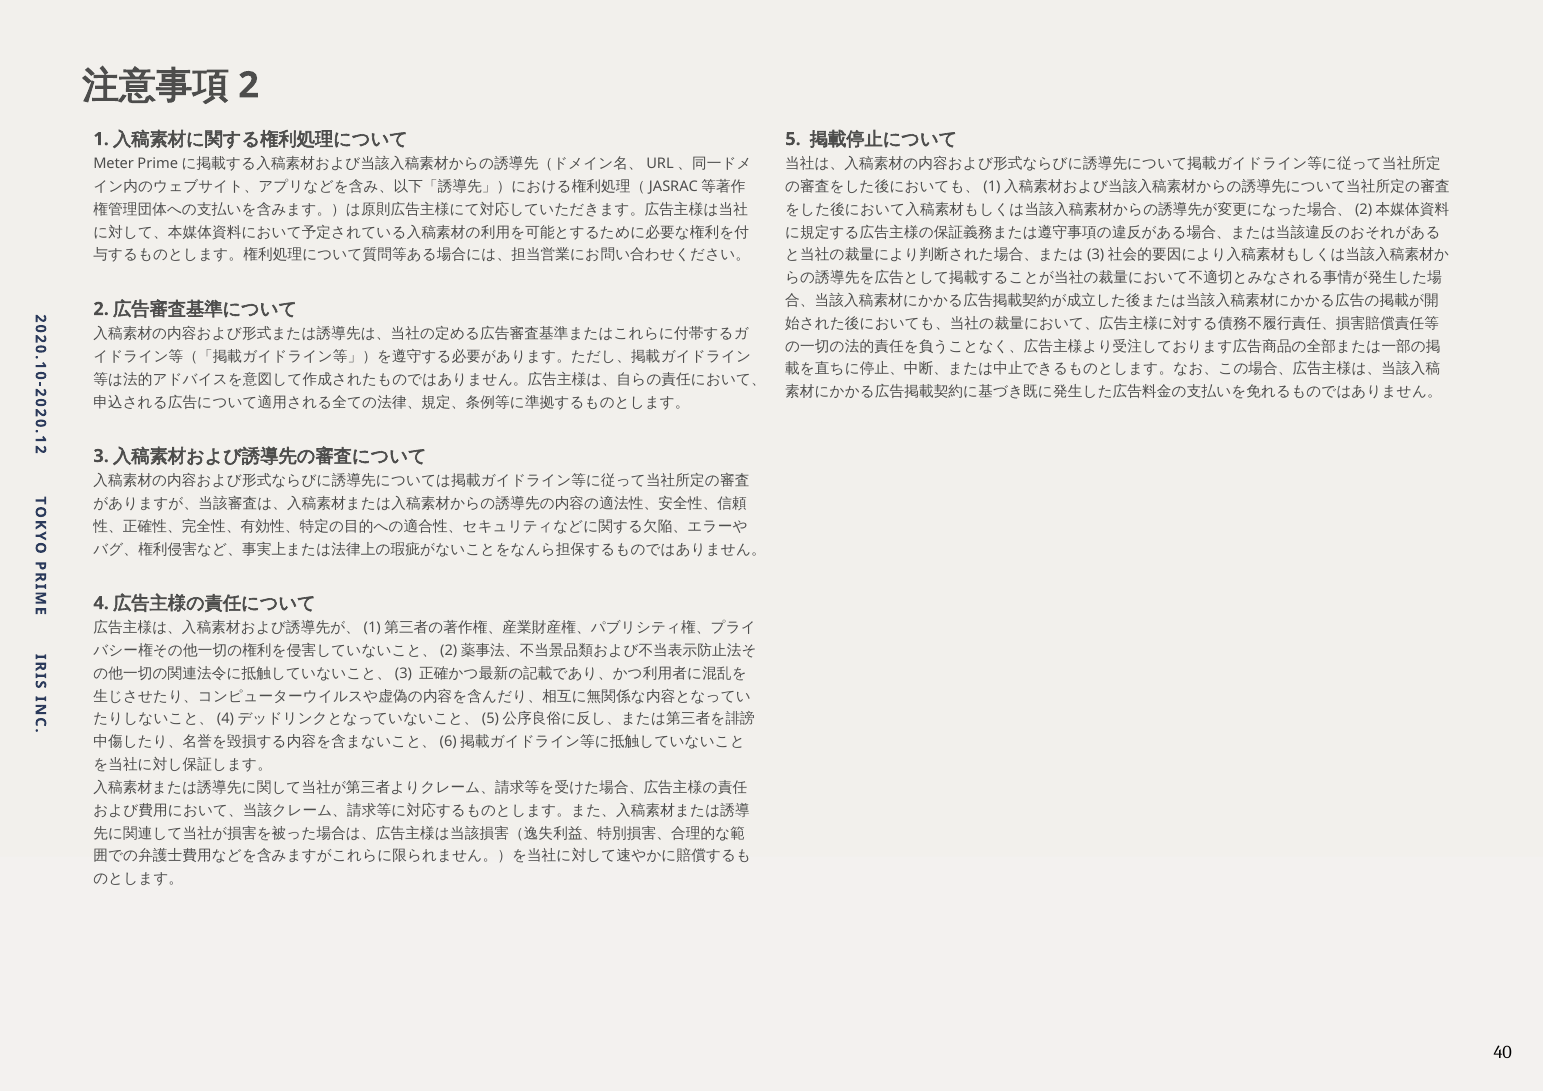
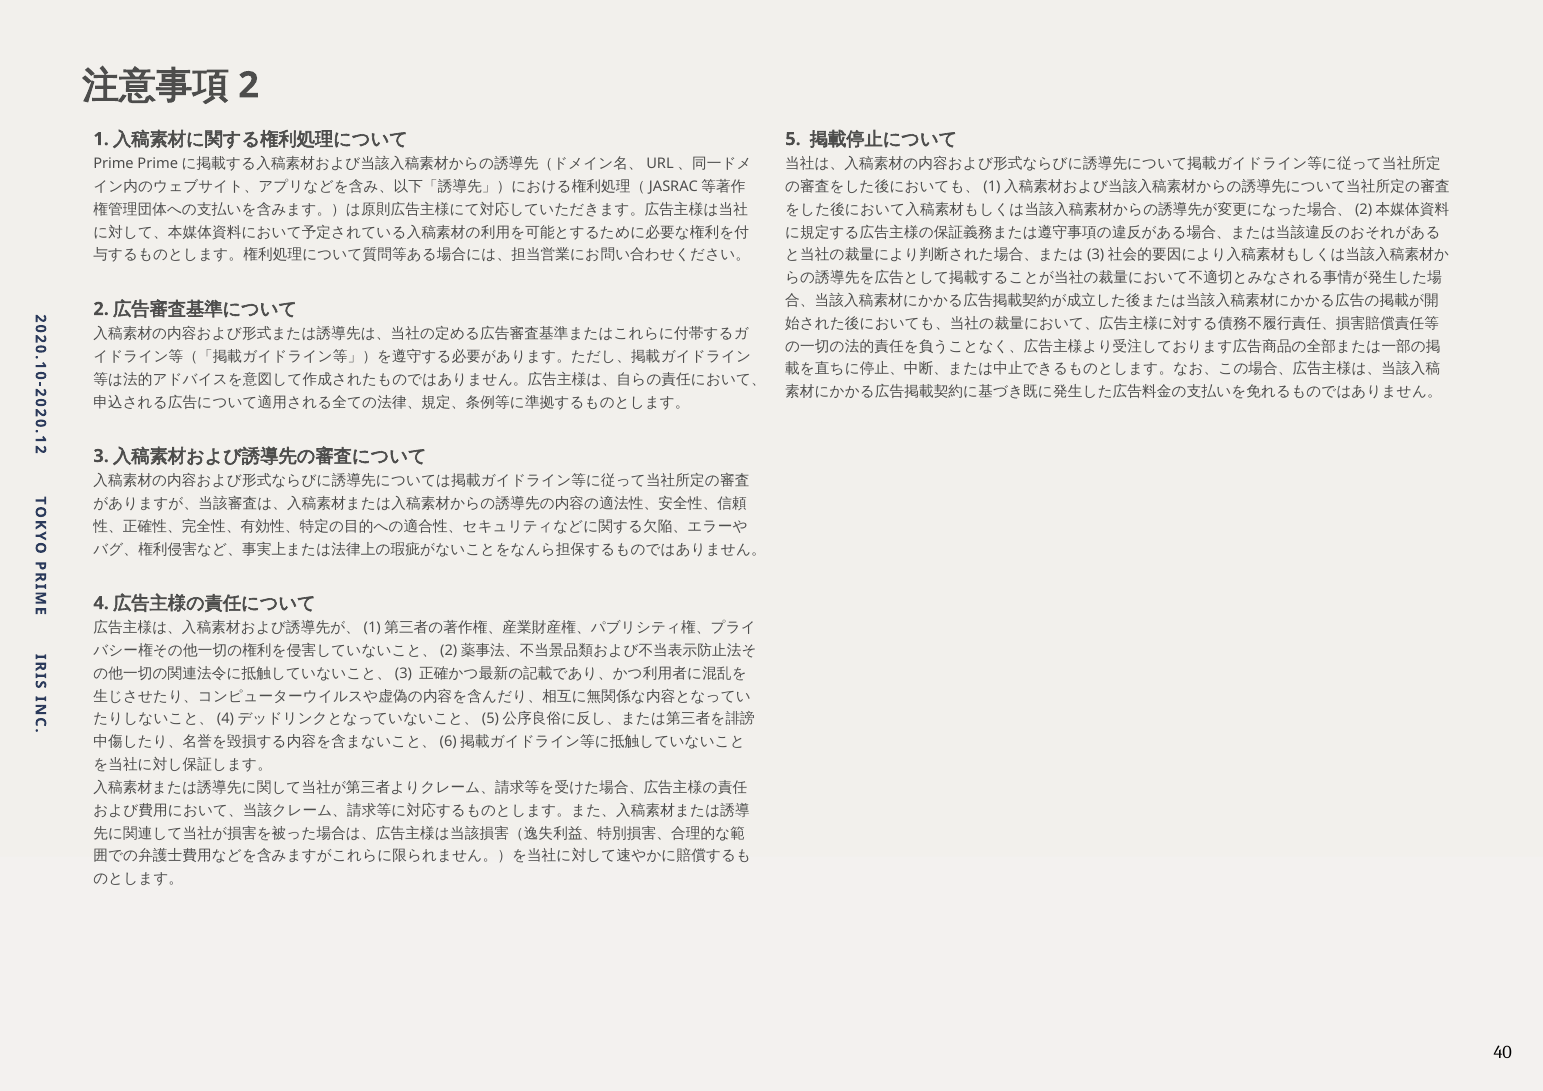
Meter: Meter -> Prime
